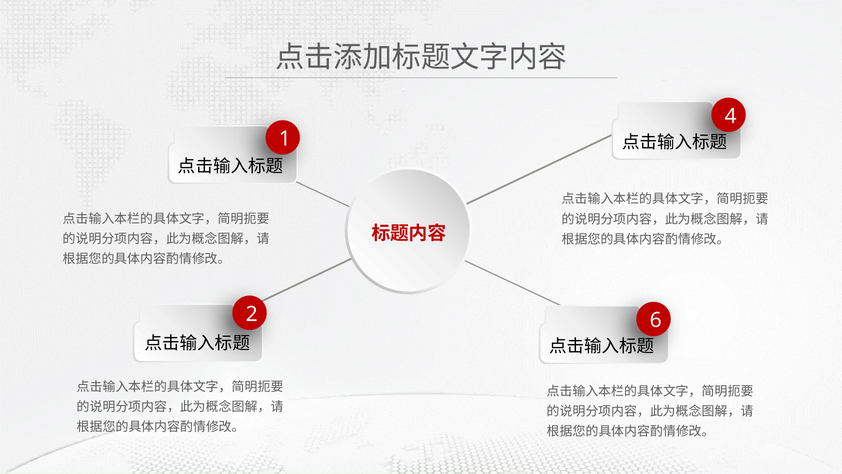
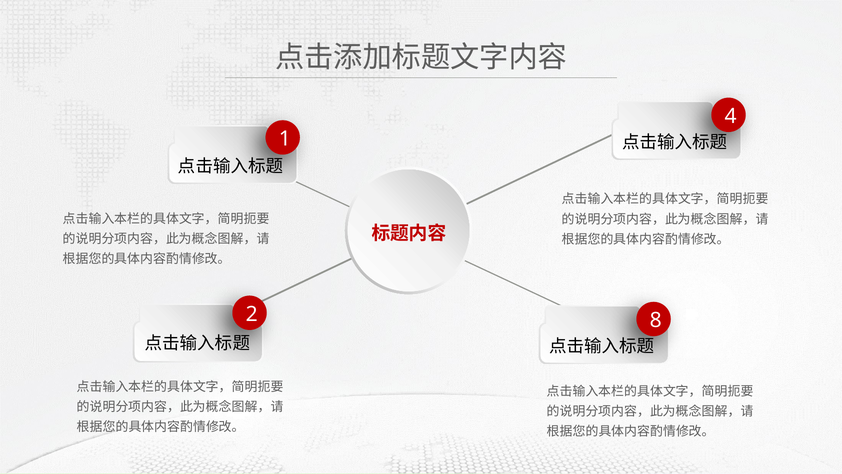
6: 6 -> 8
